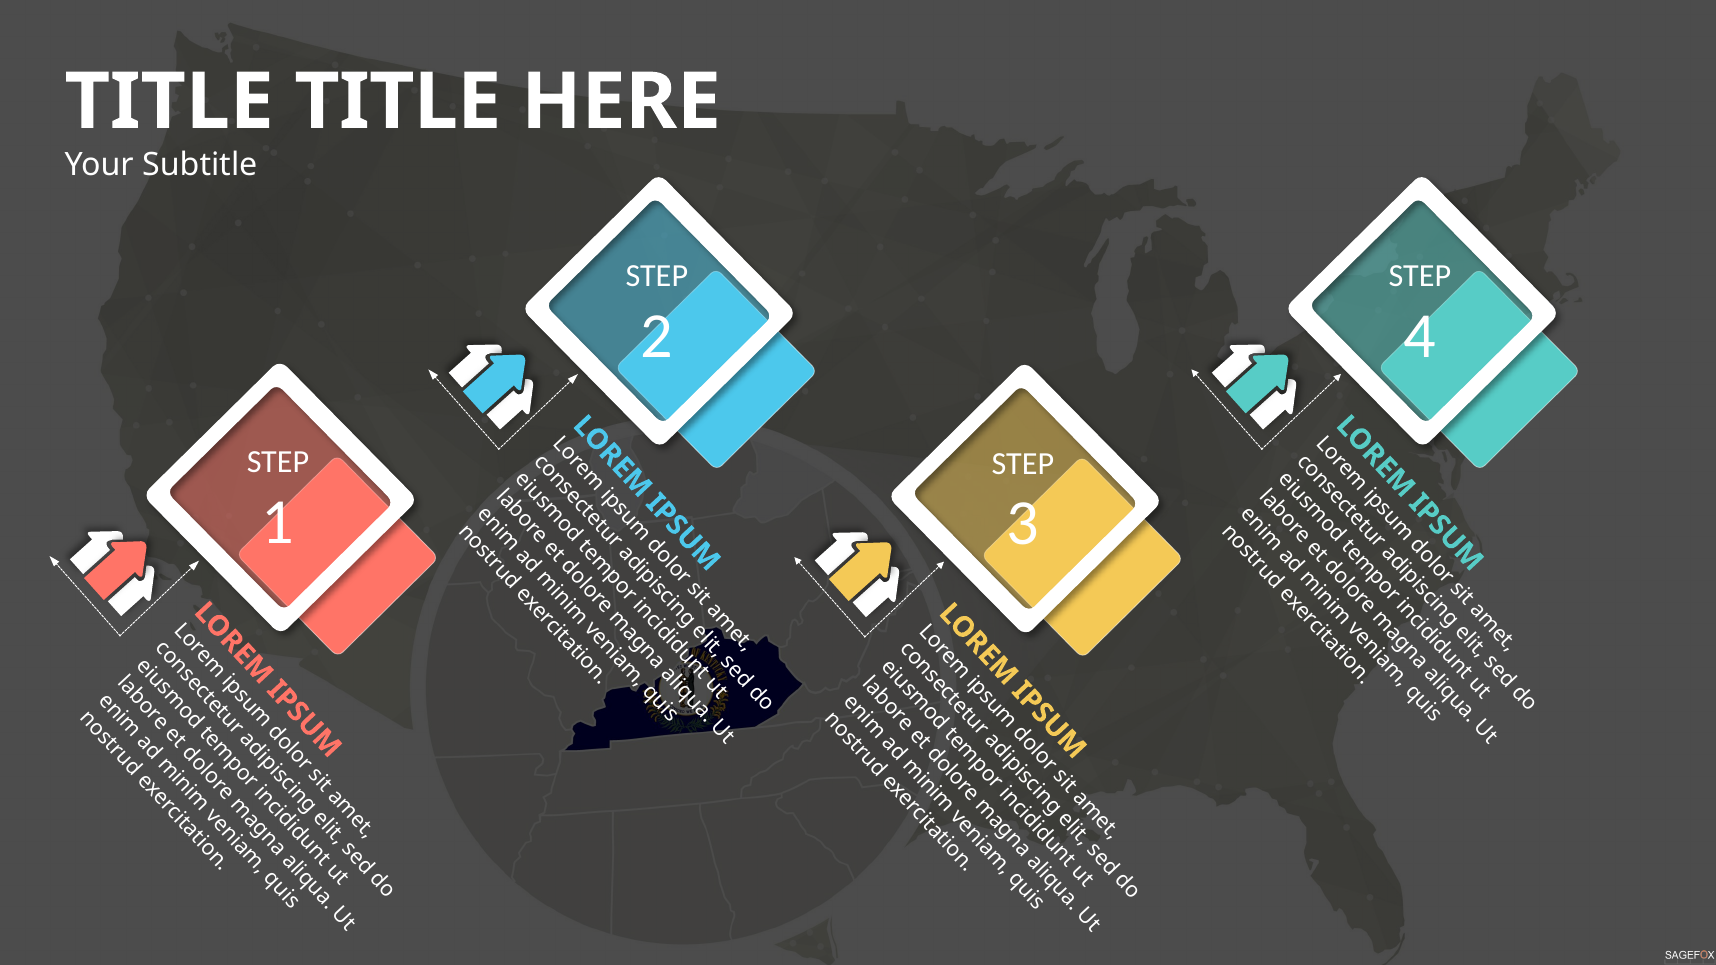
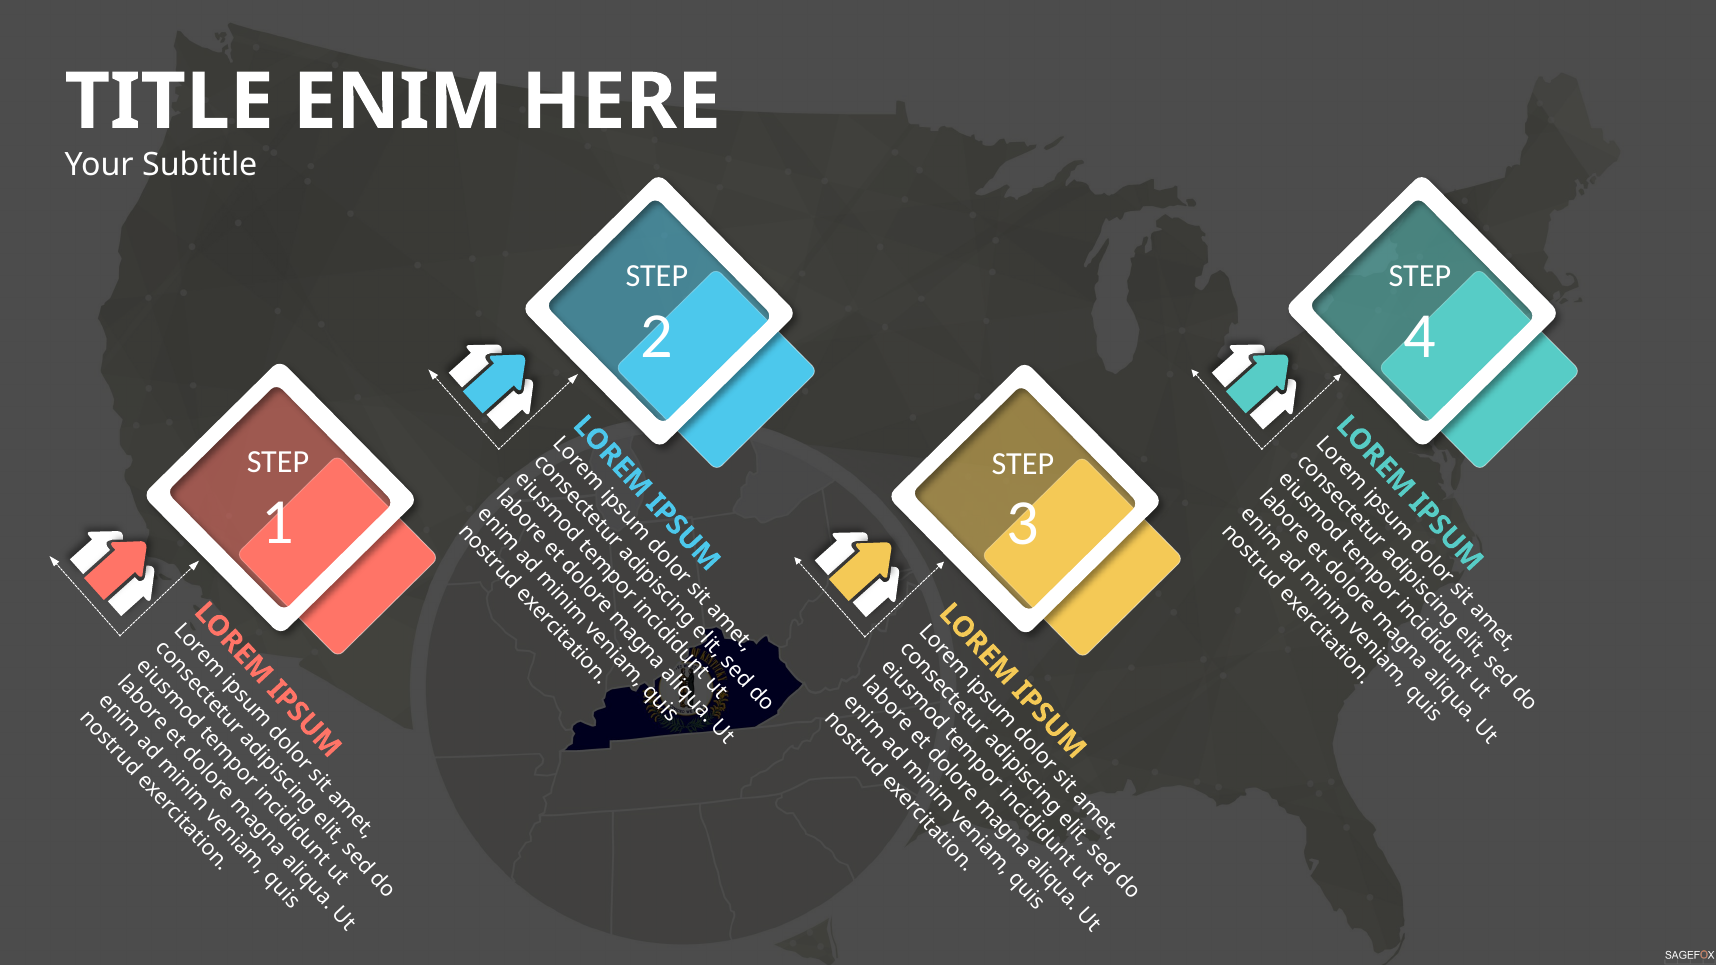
TITLE at (398, 102): TITLE -> ENIM
